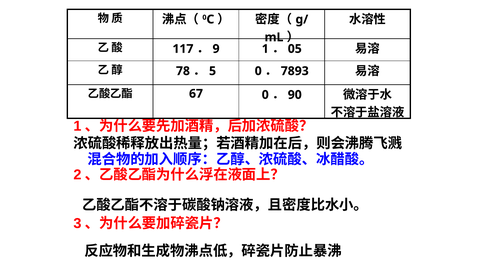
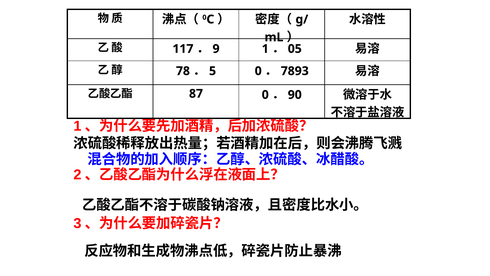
67: 67 -> 87
